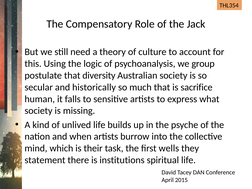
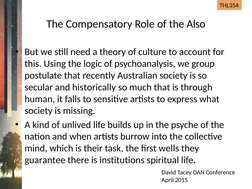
Jack: Jack -> Also
diversity: diversity -> recently
sacrifice: sacrifice -> through
statement: statement -> guarantee
